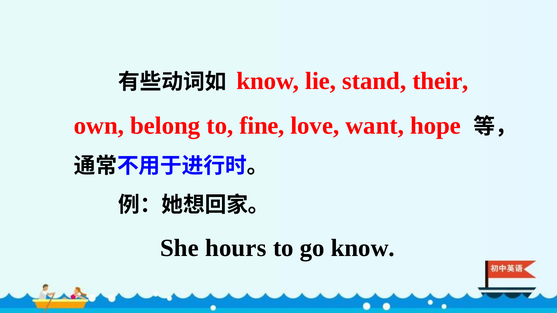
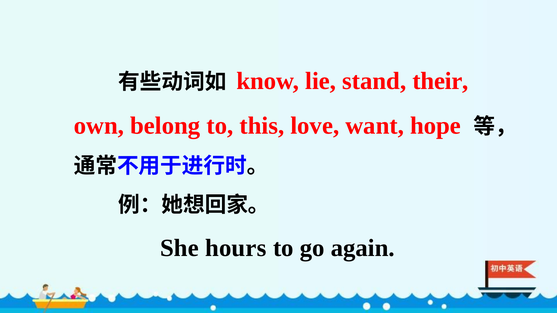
fine: fine -> this
go know: know -> again
